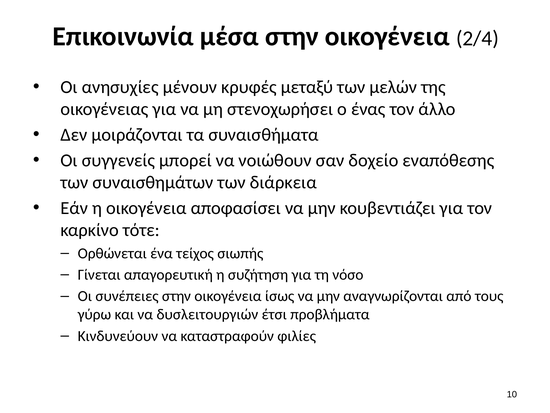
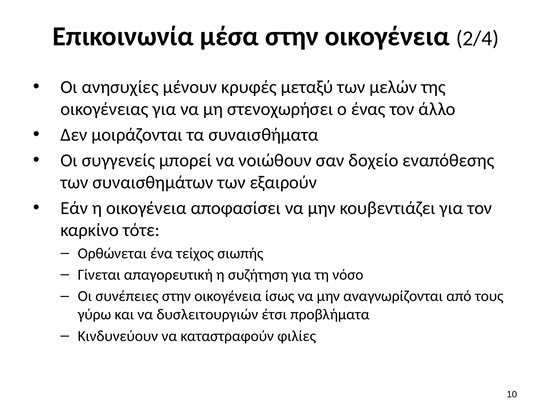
διάρκεια: διάρκεια -> εξαιρούν
